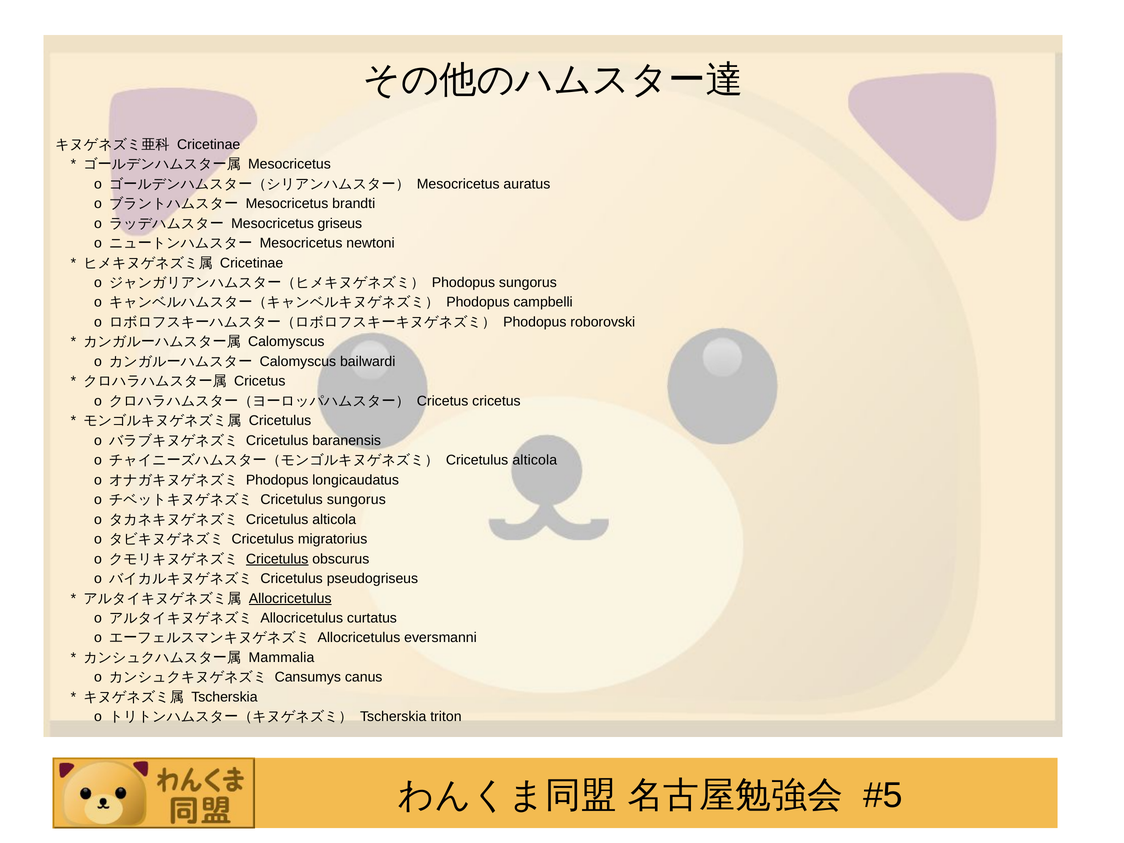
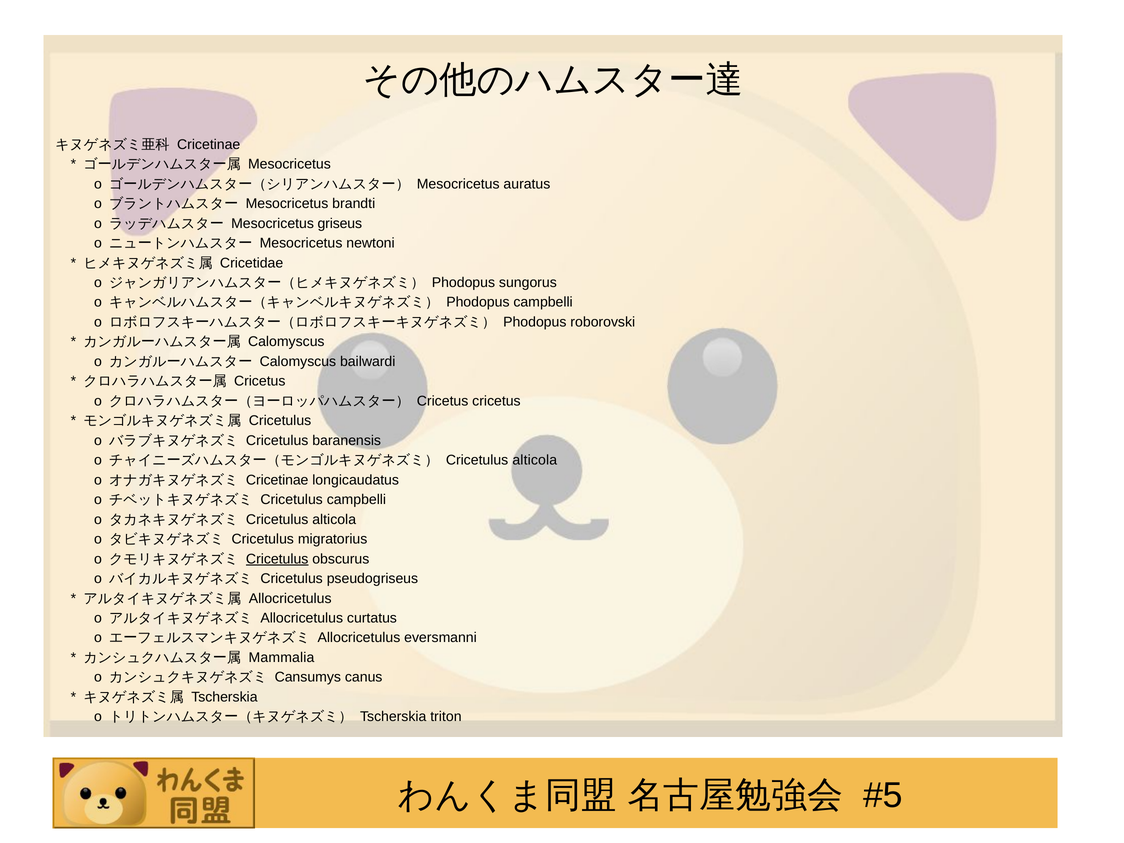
Cricetinae at (252, 263): Cricetinae -> Cricetidae
Phodopus at (277, 480): Phodopus -> Cricetinae
Cricetulus sungorus: sungorus -> campbelli
Allocricetulus at (290, 598) underline: present -> none
